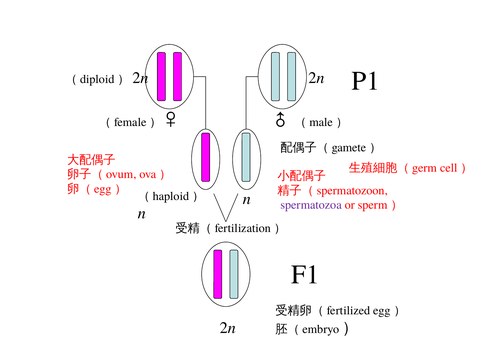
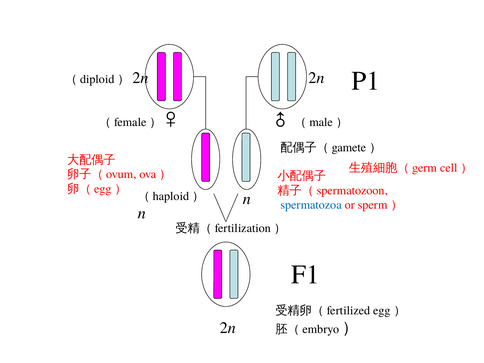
spermatozoa colour: purple -> blue
